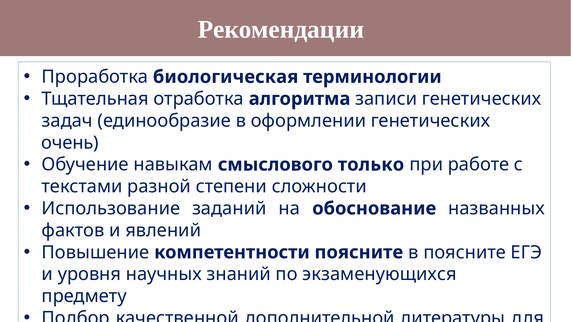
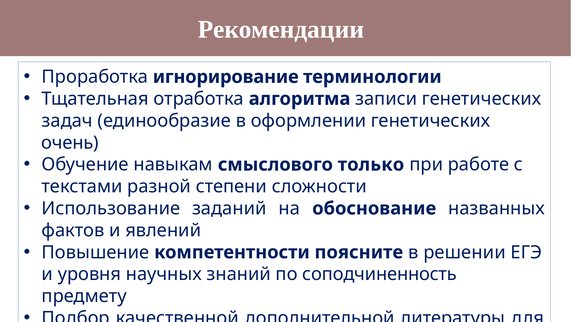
биологическая: биологическая -> игнорирование
в поясните: поясните -> решении
экзаменующихся: экзаменующихся -> соподчиненность
